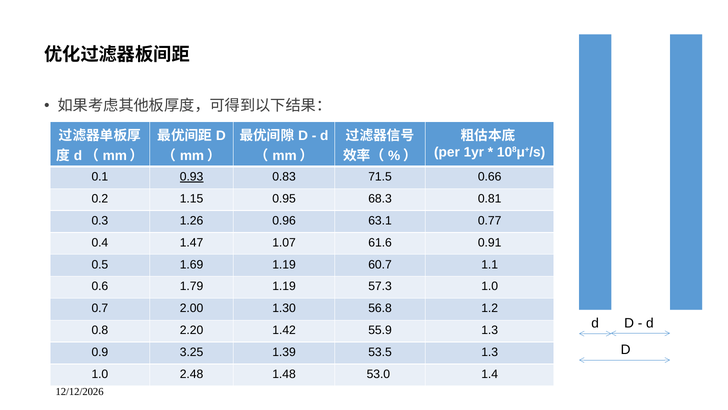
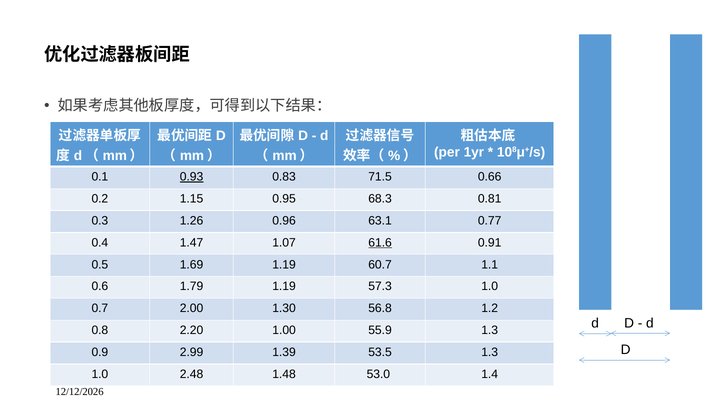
61.6 underline: none -> present
1.42: 1.42 -> 1.00
3.25: 3.25 -> 2.99
